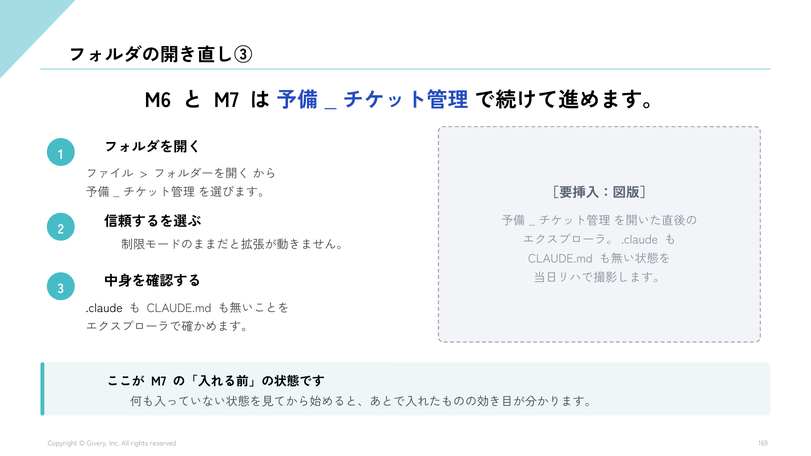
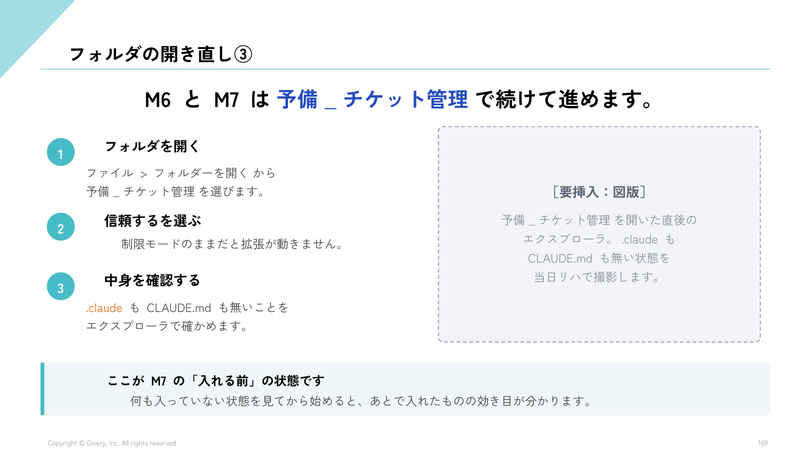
.claude colour: black -> orange
